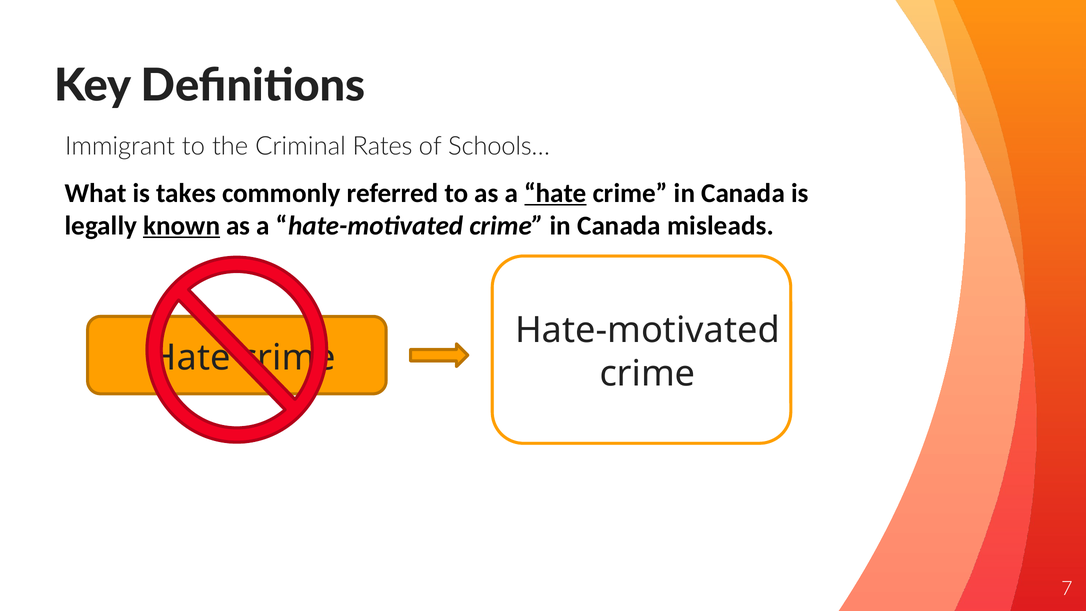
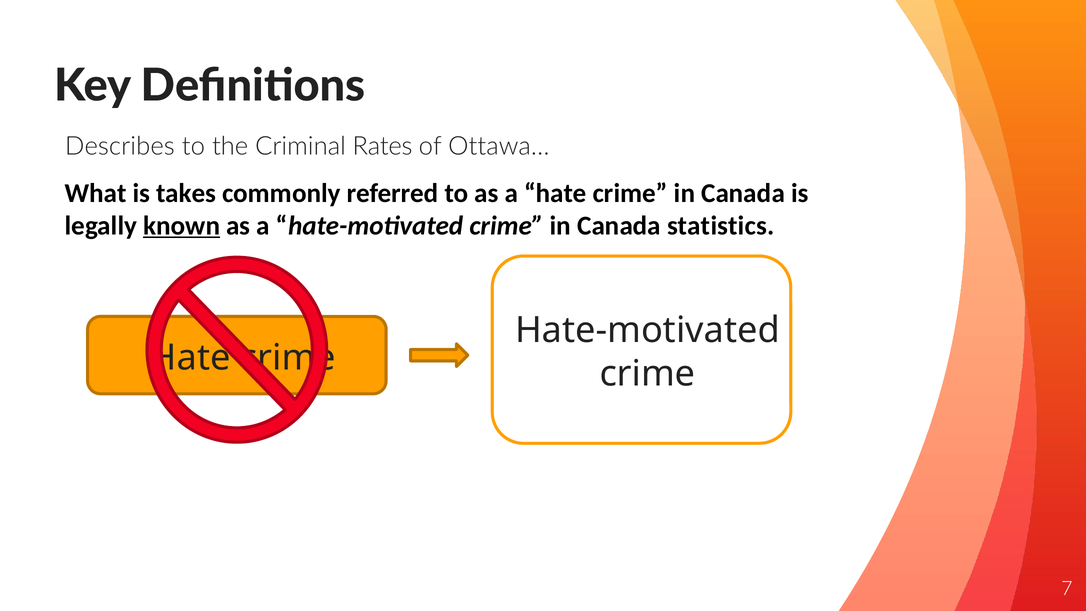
Immigrant: Immigrant -> Describes
Schools…: Schools… -> Ottawa…
hate at (555, 193) underline: present -> none
misleads: misleads -> statistics
